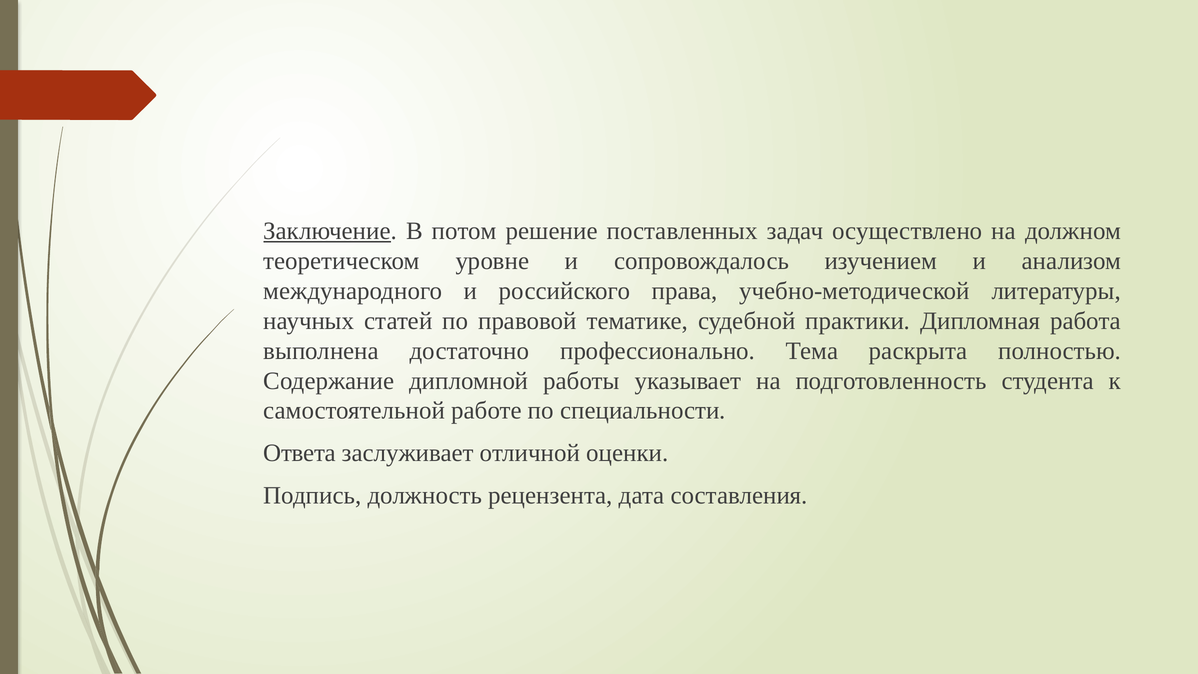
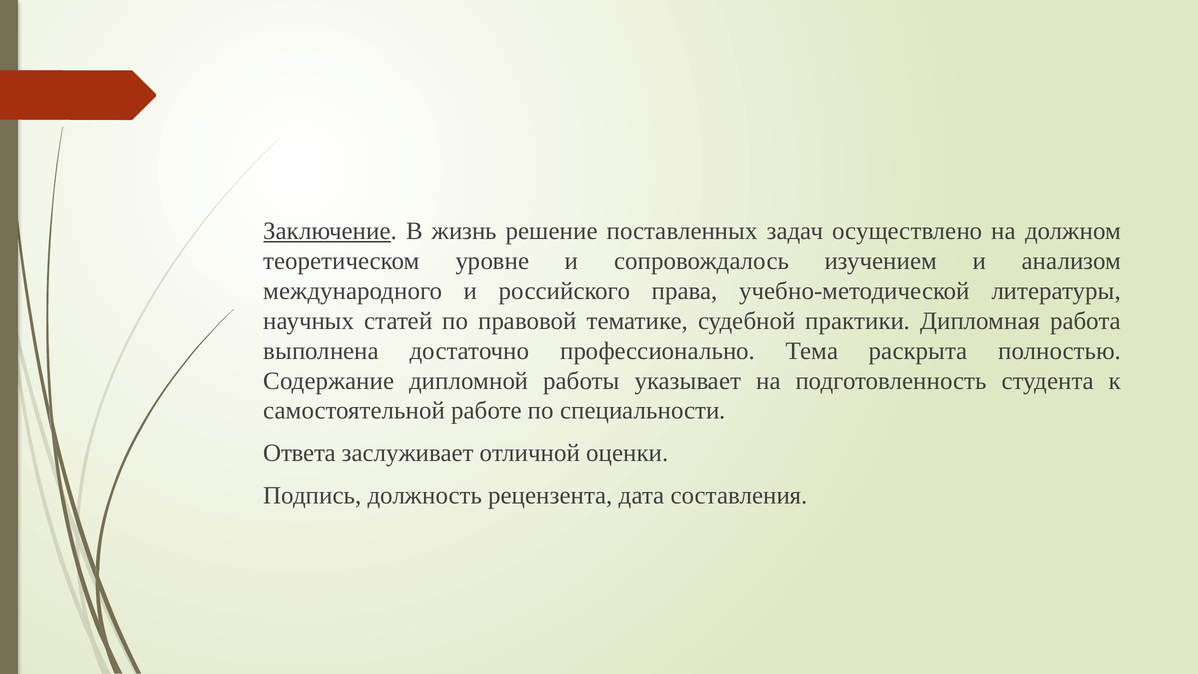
потом: потом -> жизнь
